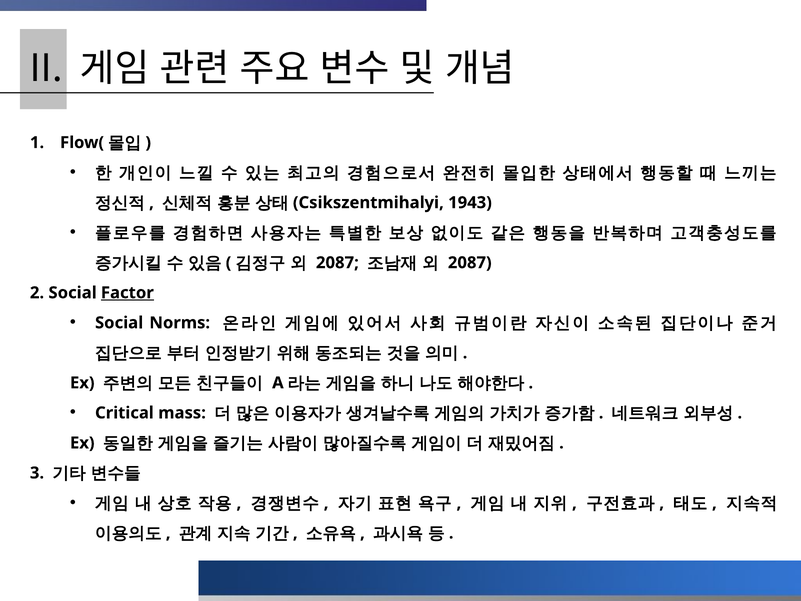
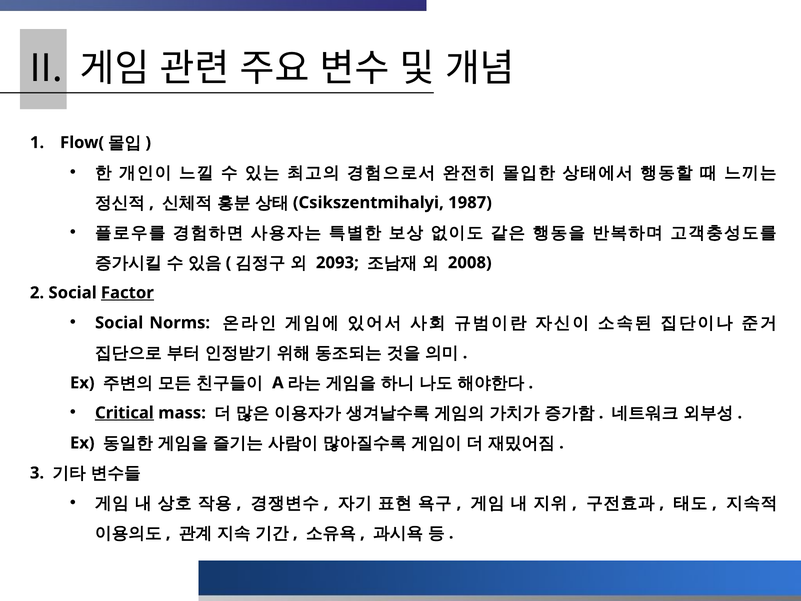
1943: 1943 -> 1987
2087 at (337, 263): 2087 -> 2093
2087 at (470, 263): 2087 -> 2008
Critical underline: none -> present
